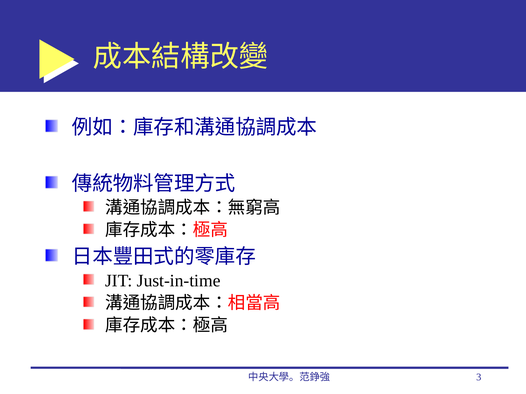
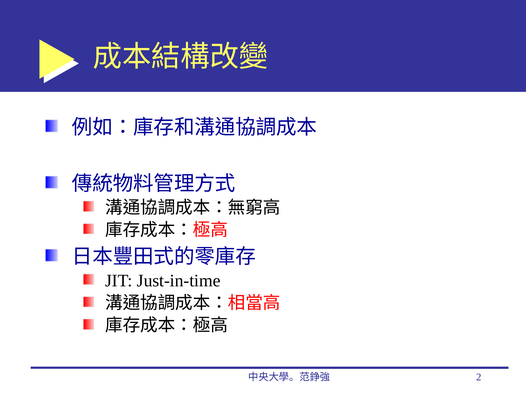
3: 3 -> 2
